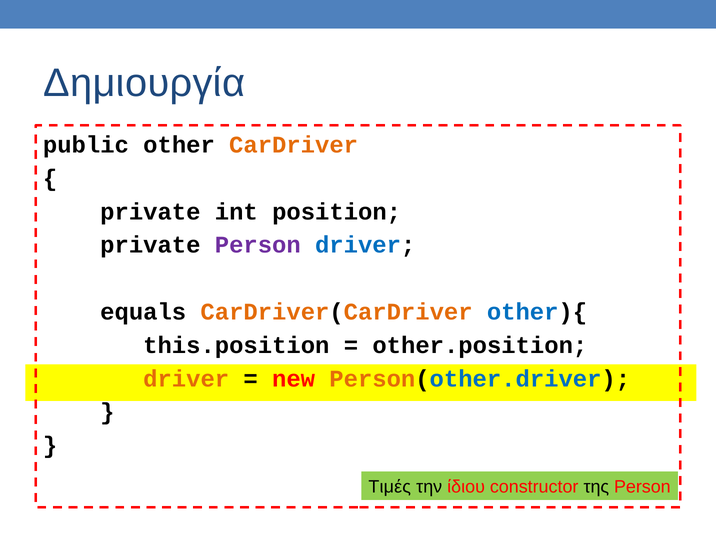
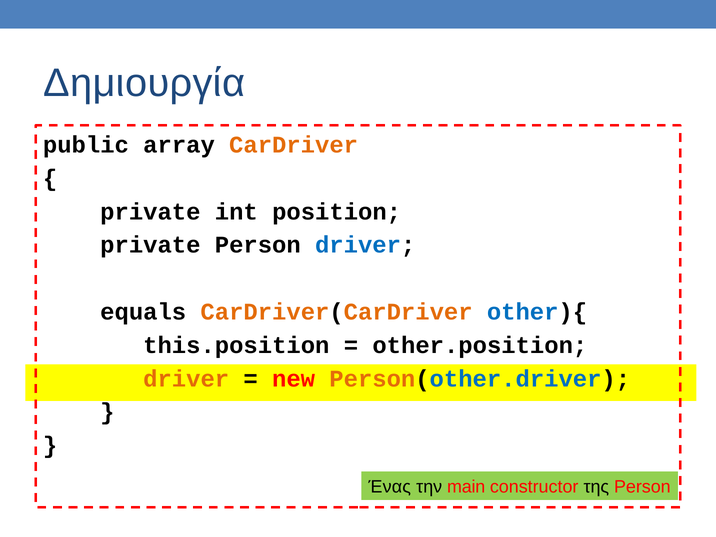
other: other -> array
Person at (258, 245) colour: purple -> black
Τιμές: Τιμές -> Ένας
ίδιου: ίδιου -> main
